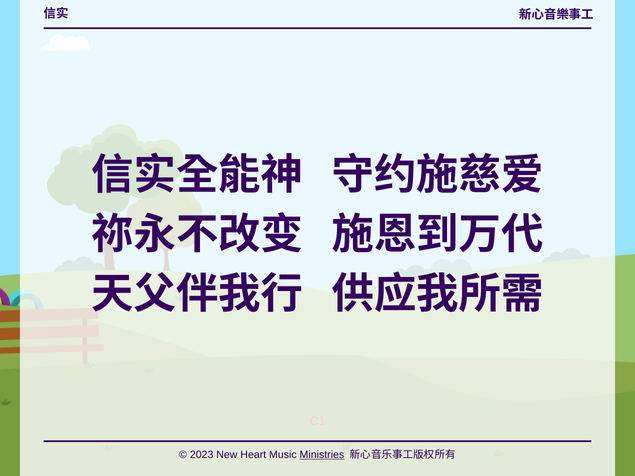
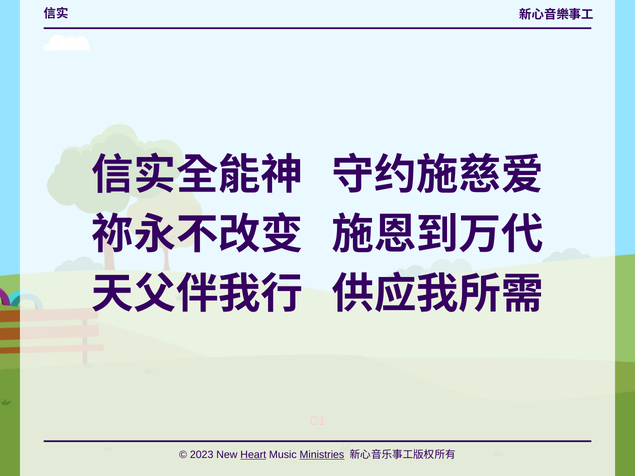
Heart underline: none -> present
